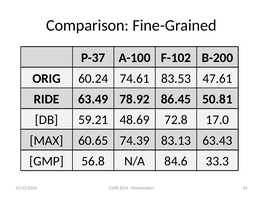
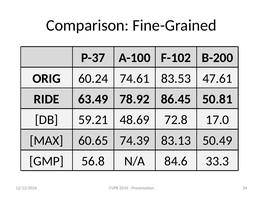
63.43: 63.43 -> 50.49
